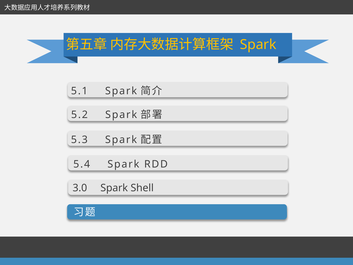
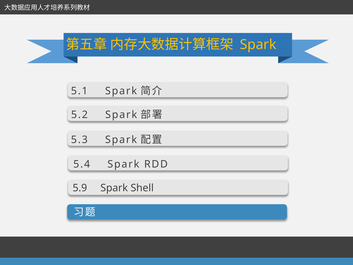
3.0: 3.0 -> 5.9
